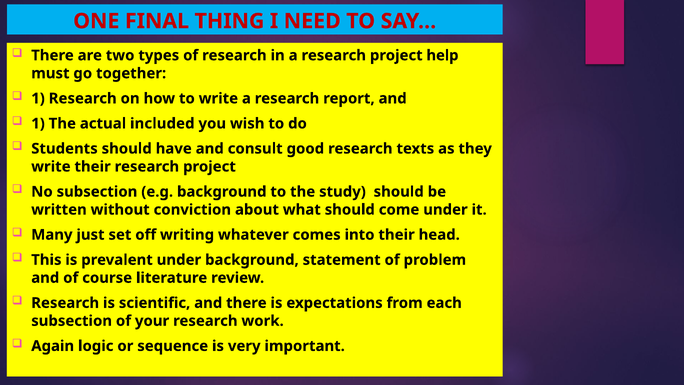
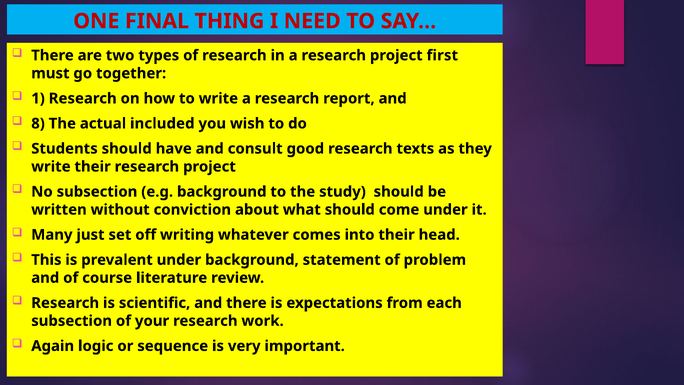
help: help -> first
1 at (38, 123): 1 -> 8
